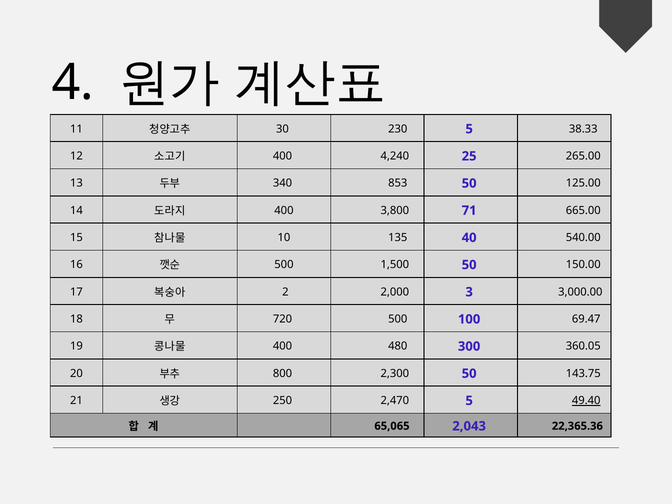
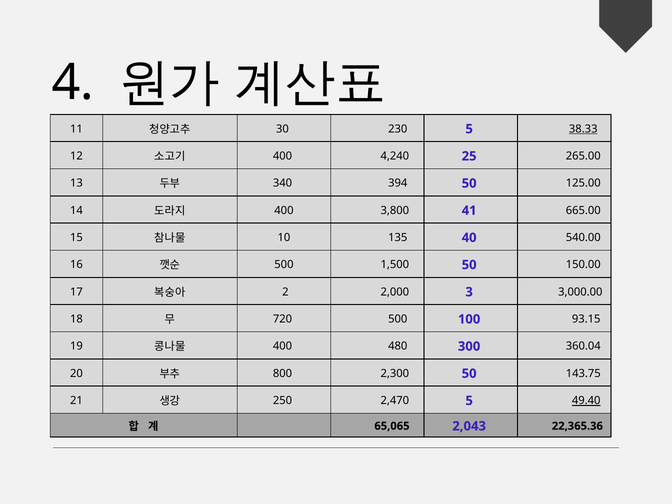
38.33 underline: none -> present
853: 853 -> 394
71: 71 -> 41
69.47: 69.47 -> 93.15
360.05: 360.05 -> 360.04
